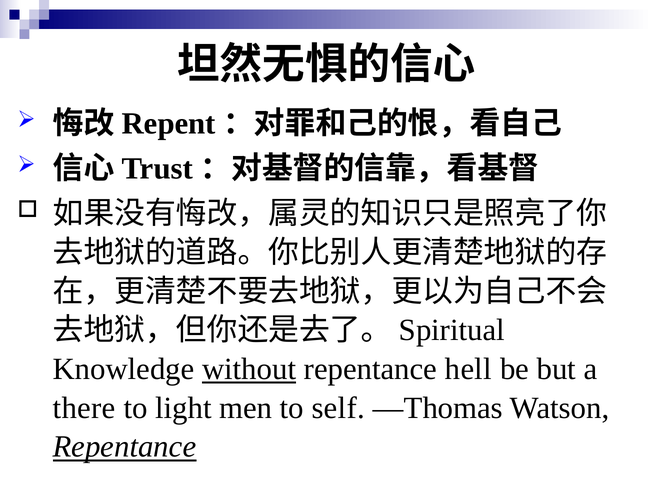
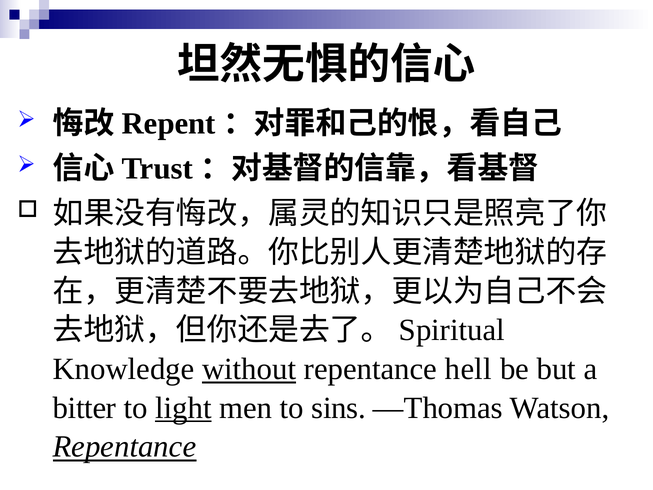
there: there -> bitter
light underline: none -> present
self: self -> sins
